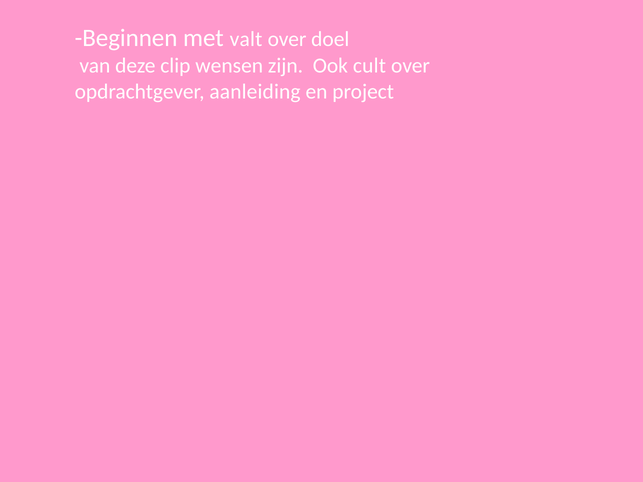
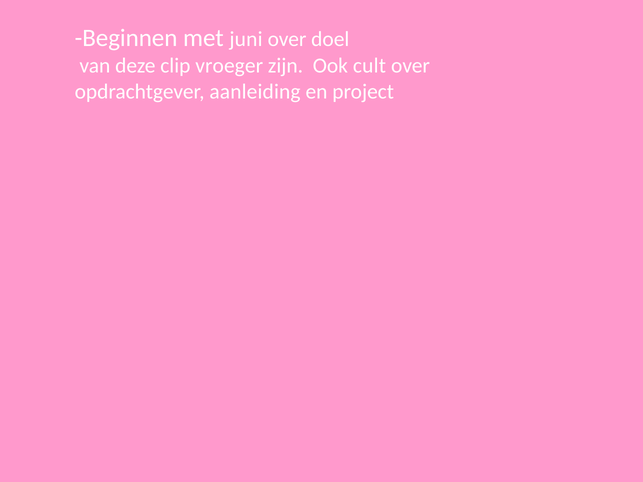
valt: valt -> juni
wensen: wensen -> vroeger
